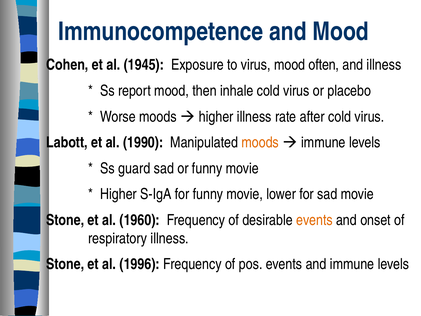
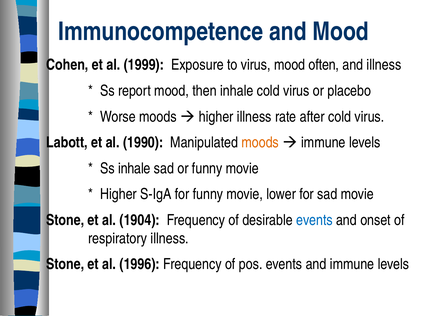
1945: 1945 -> 1999
Ss guard: guard -> inhale
1960: 1960 -> 1904
events at (314, 220) colour: orange -> blue
